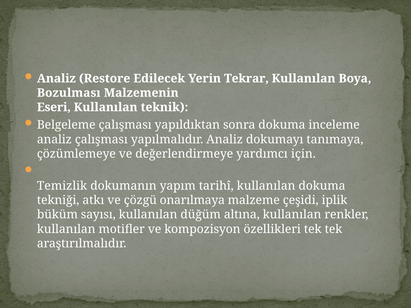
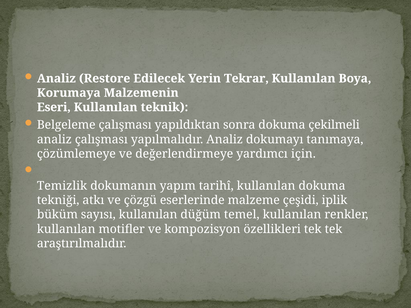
Bozulması: Bozulması -> Korumaya
inceleme: inceleme -> çekilmeli
onarılmaya: onarılmaya -> eserlerinde
altına: altına -> temel
